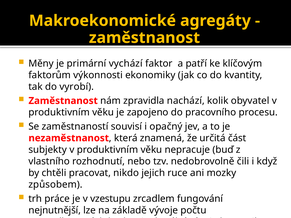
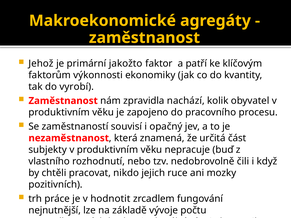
Měny: Měny -> Jehož
vychází: vychází -> jakožto
způsobem: způsobem -> pozitivních
v vzestupu: vzestupu -> hodnotit
